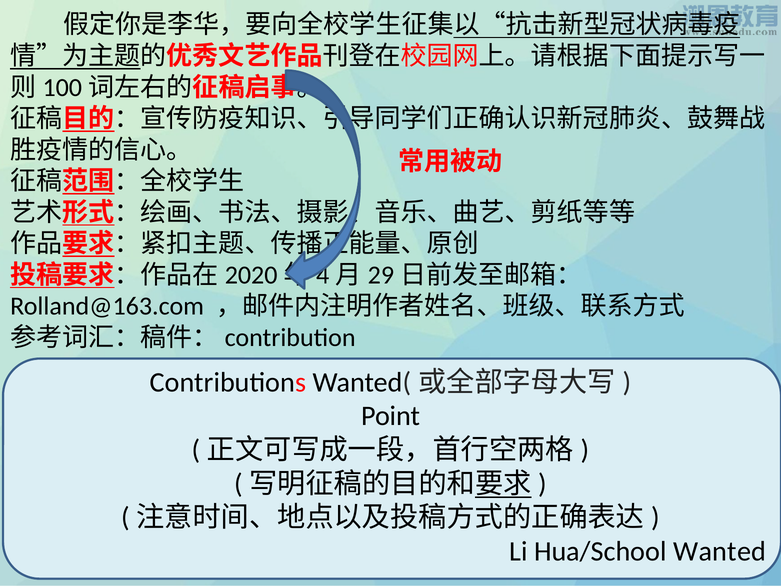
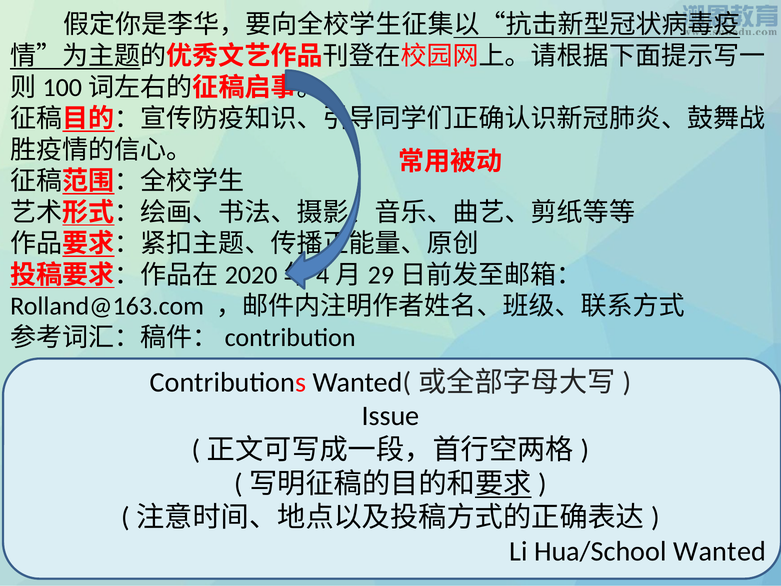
Point: Point -> Issue
